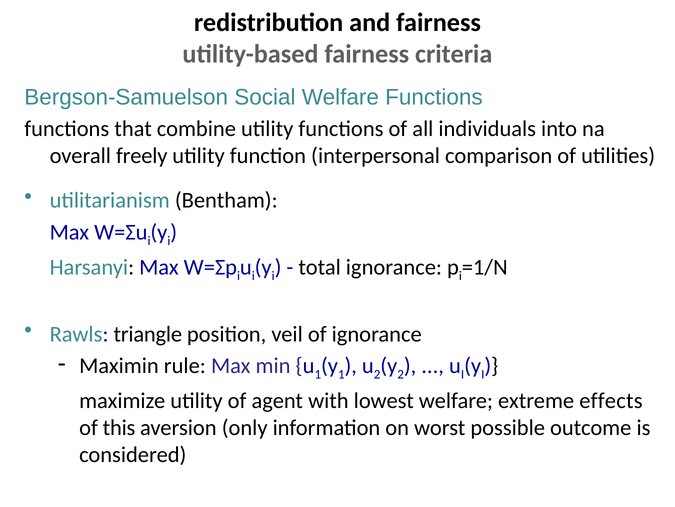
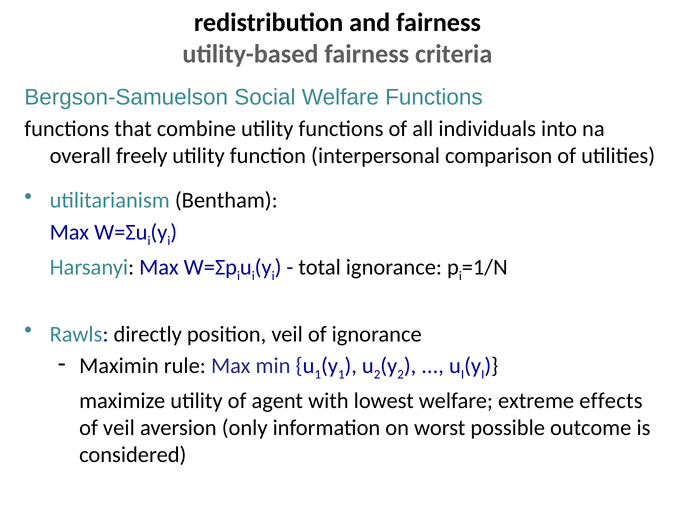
triangle: triangle -> directly
of this: this -> veil
